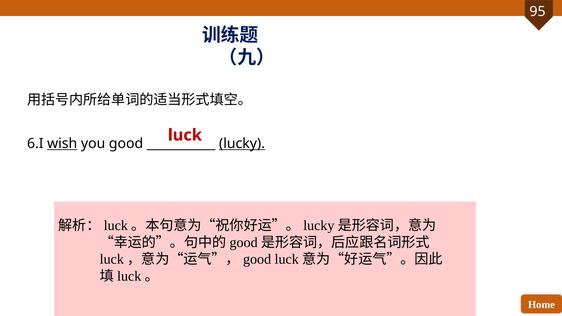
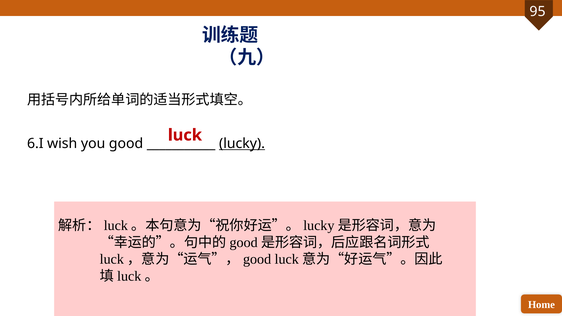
wish underline: present -> none
